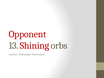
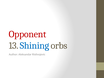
Shining colour: red -> blue
